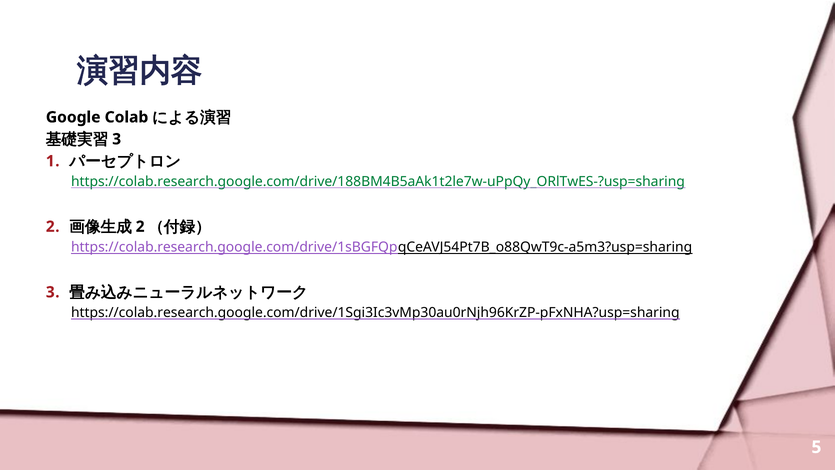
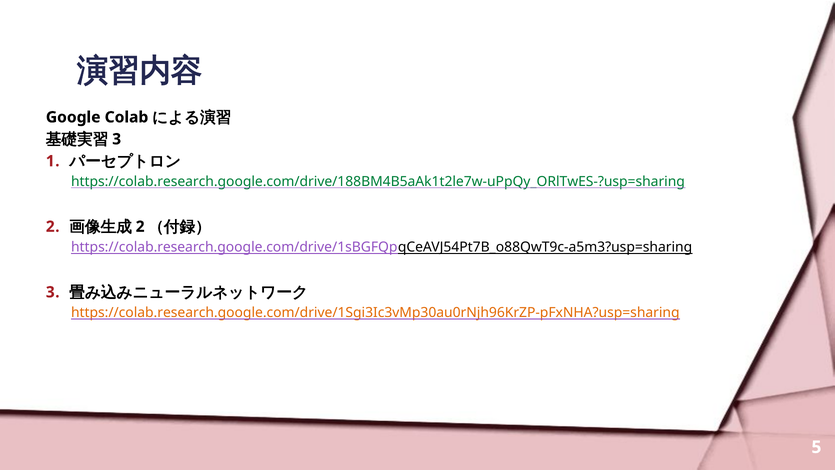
https://colab.research.google.com/drive/1Sgi3Ic3vMp30au0rNjh96KrZP-pFxNHA?usp=sharing colour: black -> orange
